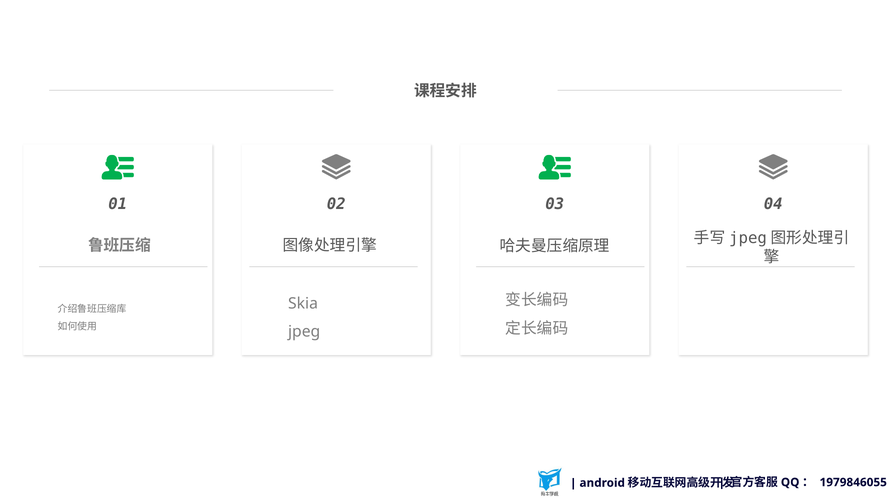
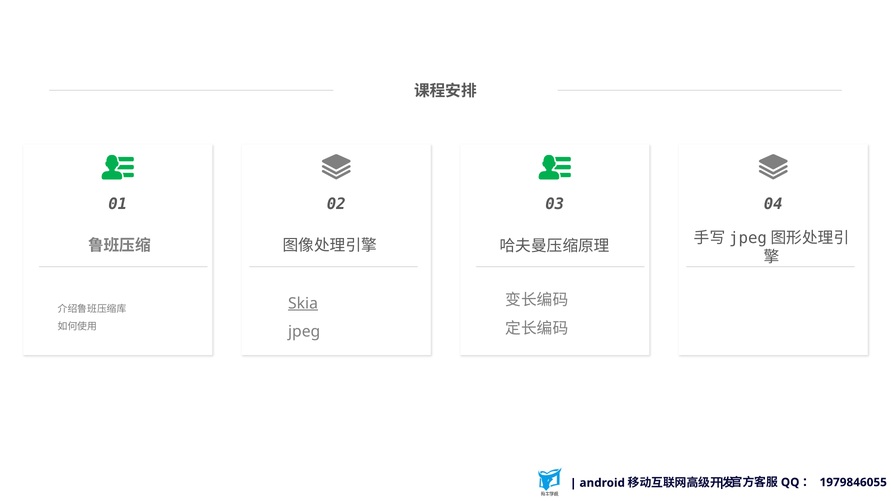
Skia underline: none -> present
